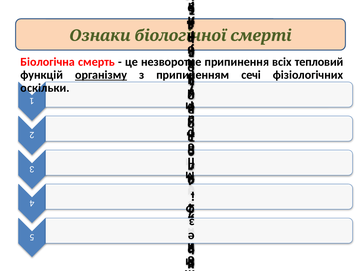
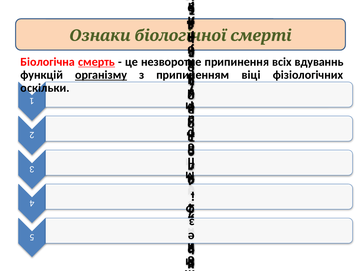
смерть underline: none -> present
тепловий: тепловий -> вдуваннь
сечі: сечі -> віці
